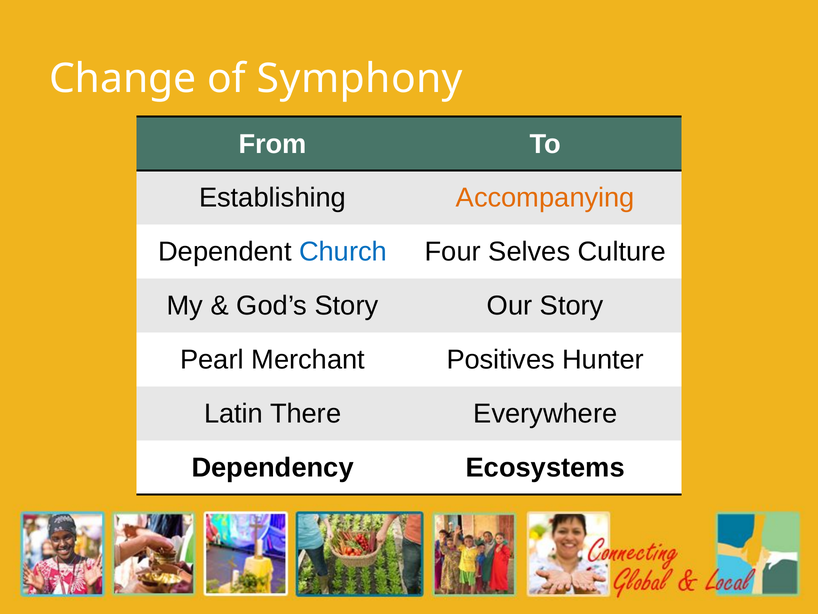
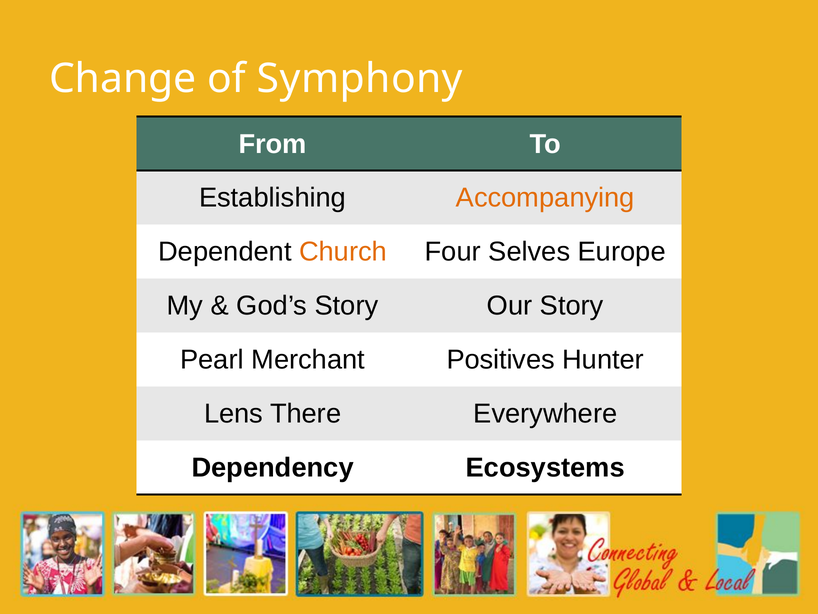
Church colour: blue -> orange
Culture: Culture -> Europe
Latin: Latin -> Lens
